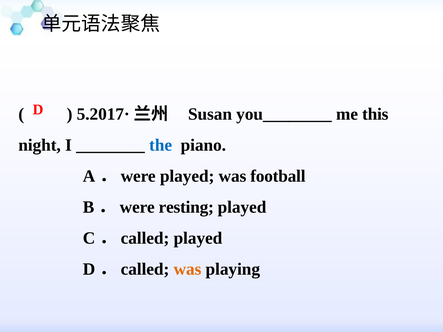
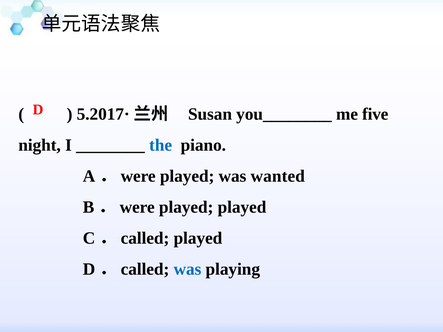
this: this -> five
football: football -> wanted
resting at (186, 207): resting -> played
was at (187, 269) colour: orange -> blue
